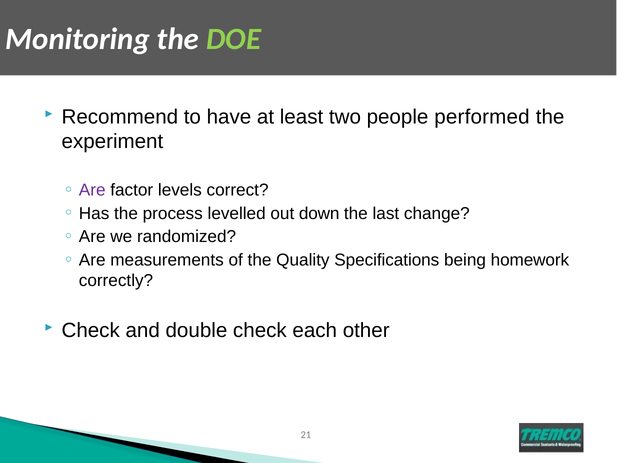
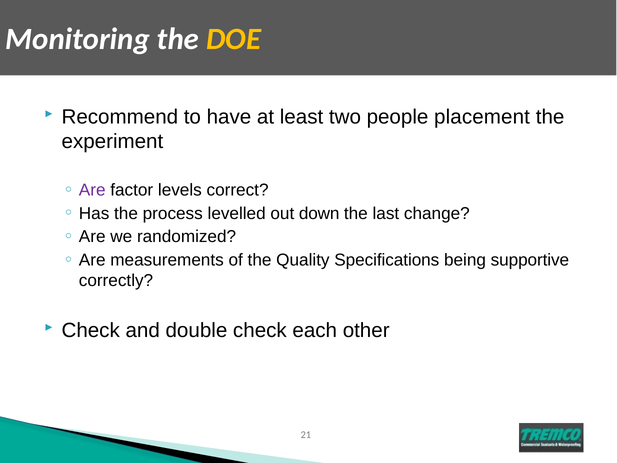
DOE colour: light green -> yellow
performed: performed -> placement
homework: homework -> supportive
